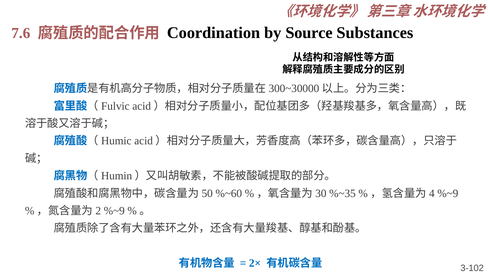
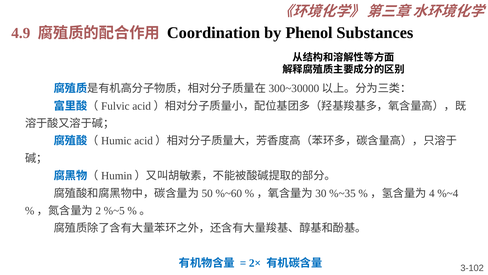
7.6: 7.6 -> 4.9
Source: Source -> Phenol
%~9 at (448, 193): %~9 -> %~4
%~9 at (114, 210): %~9 -> %~5
